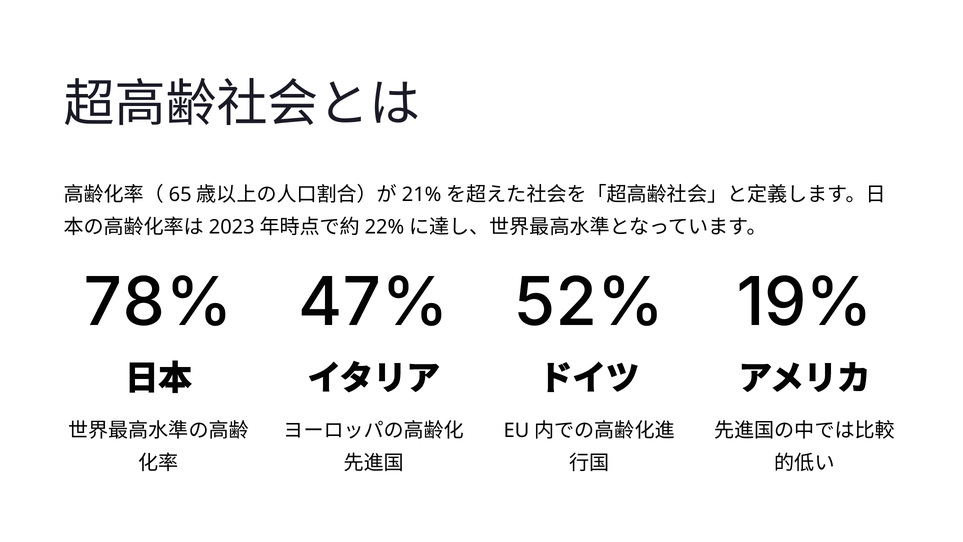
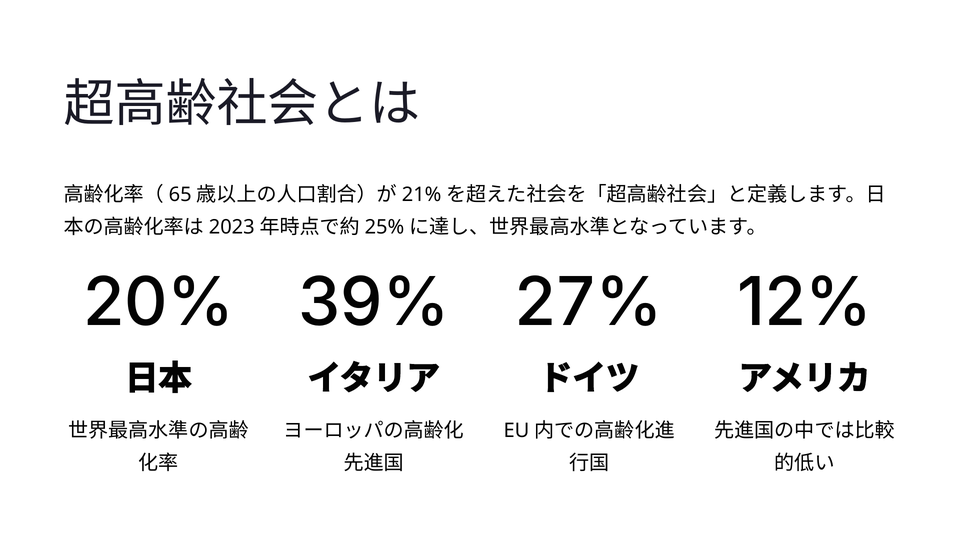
22%: 22% -> 25%
78%: 78% -> 20%
47%: 47% -> 39%
52%: 52% -> 27%
19%: 19% -> 12%
